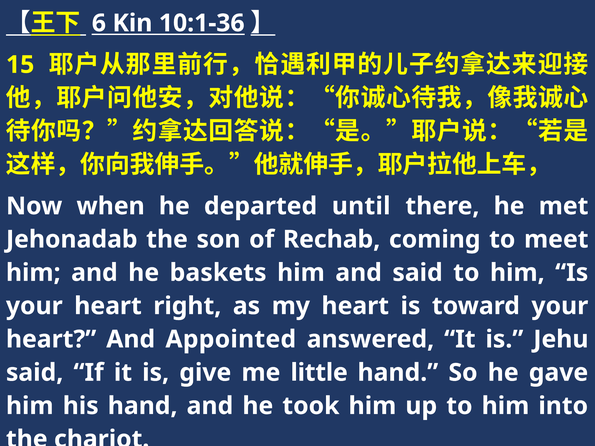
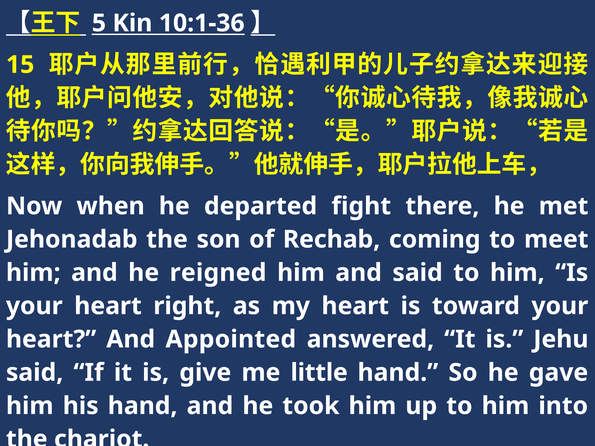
6: 6 -> 5
until: until -> fight
baskets: baskets -> reigned
